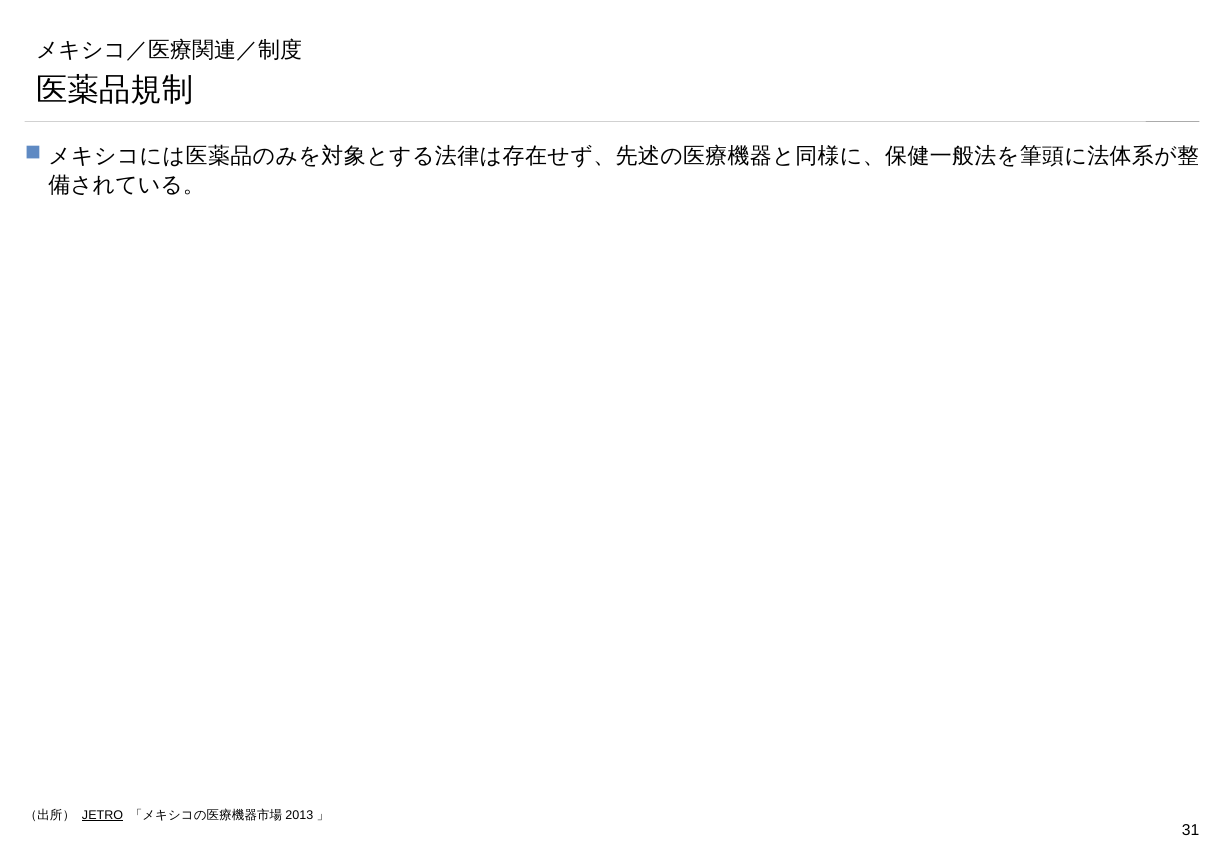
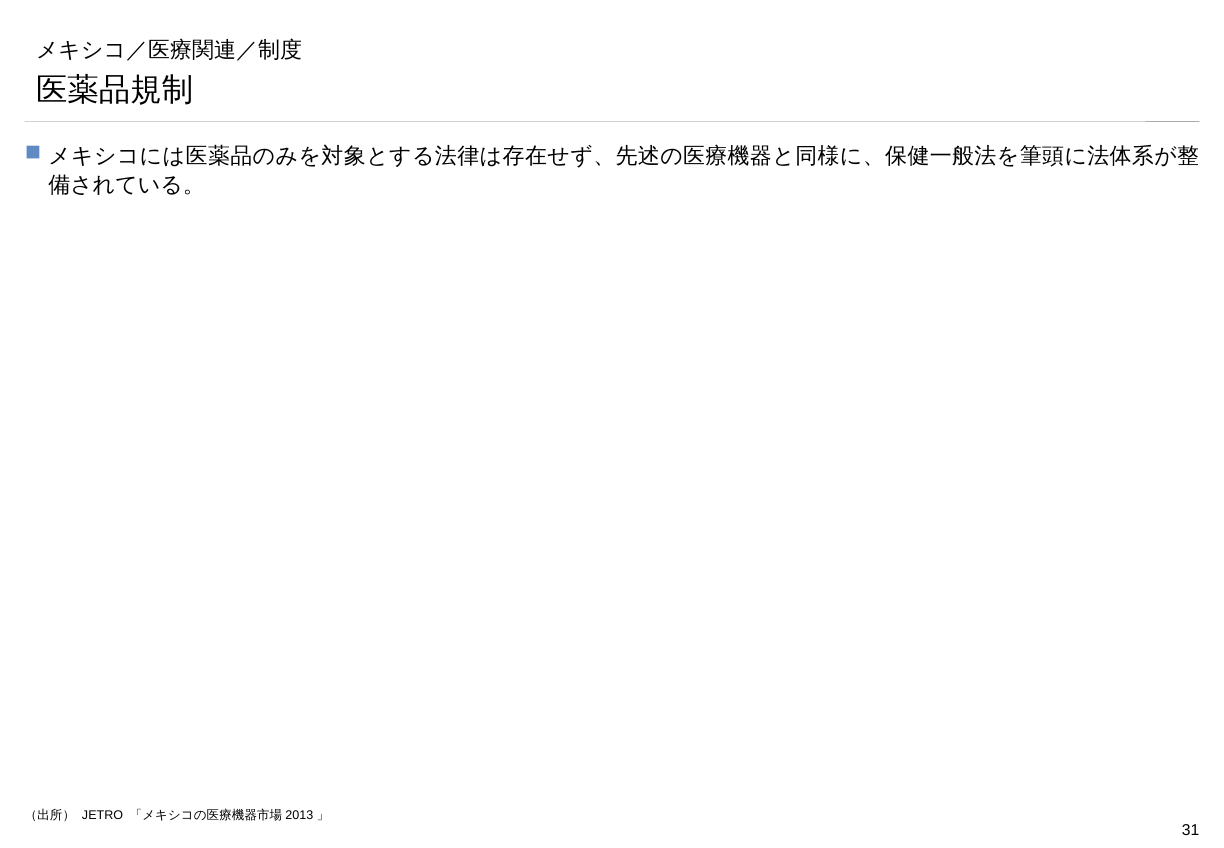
JETRO underline: present -> none
